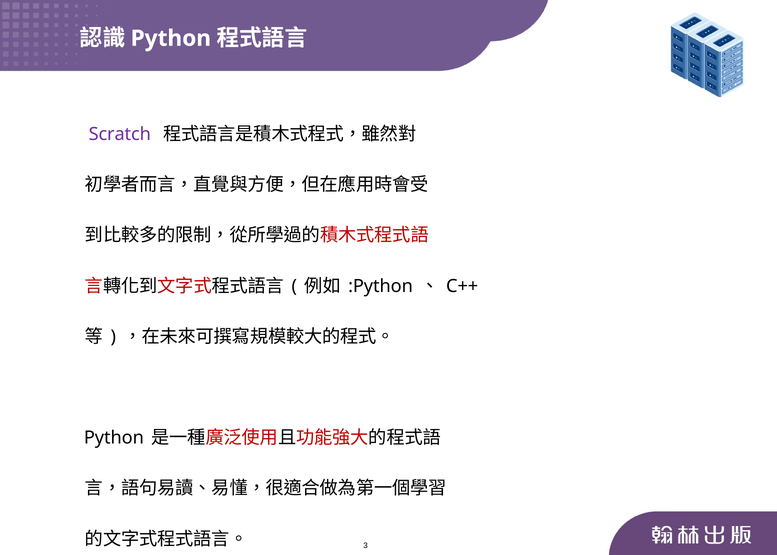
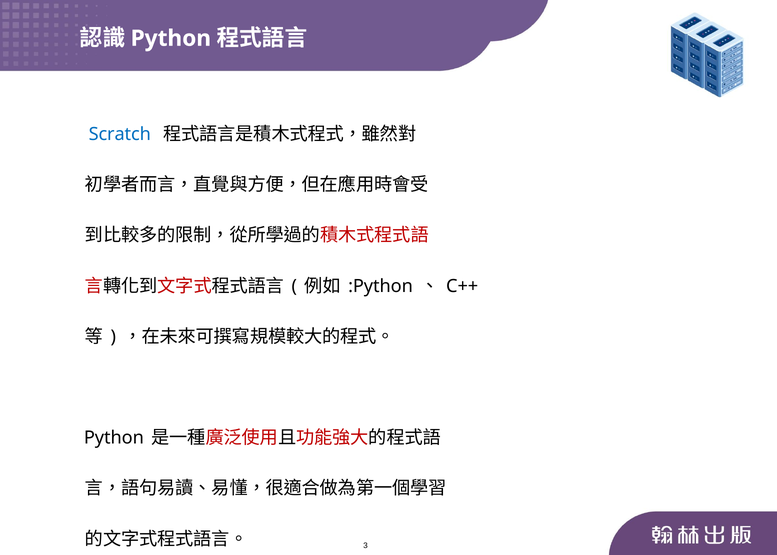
Scratch colour: purple -> blue
